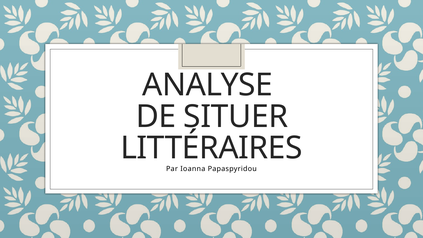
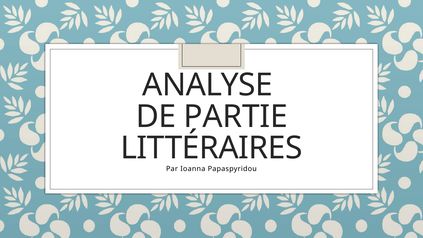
SITUER: SITUER -> PARTIE
